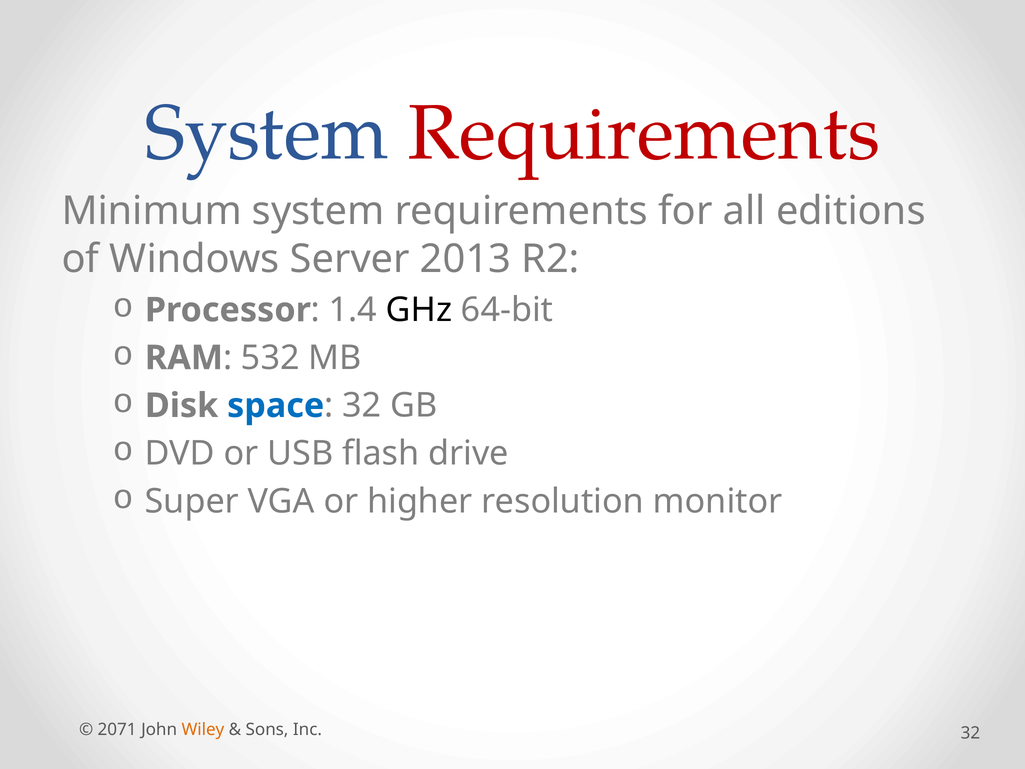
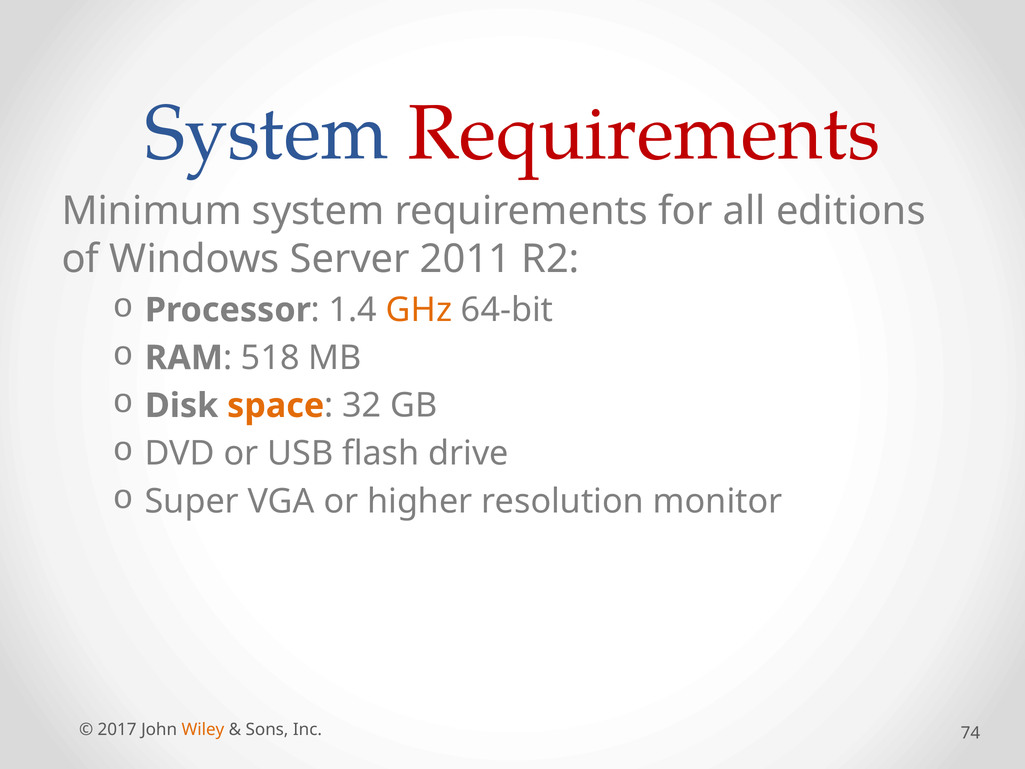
2013: 2013 -> 2011
GHz colour: black -> orange
532: 532 -> 518
space colour: blue -> orange
2071: 2071 -> 2017
Inc 32: 32 -> 74
